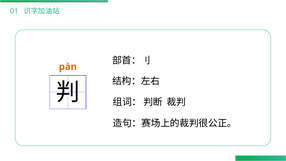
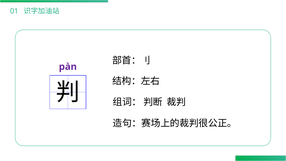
pàn colour: orange -> purple
